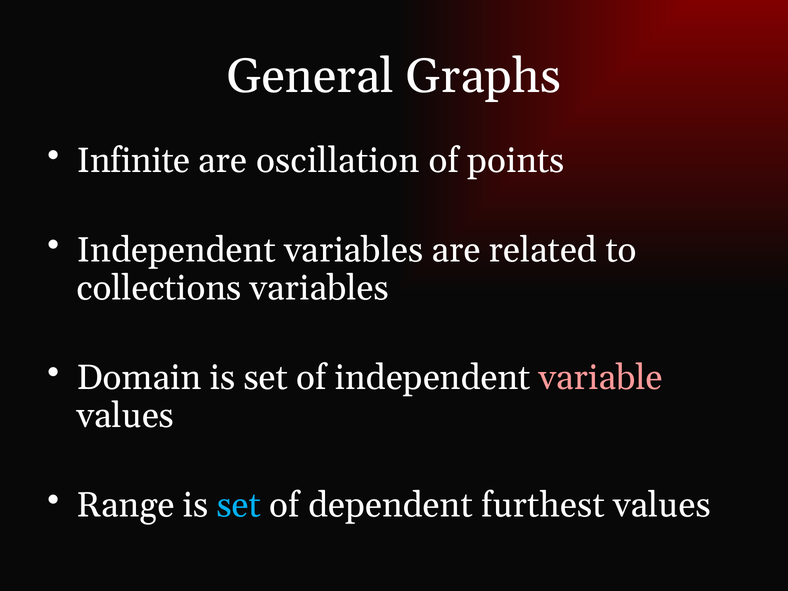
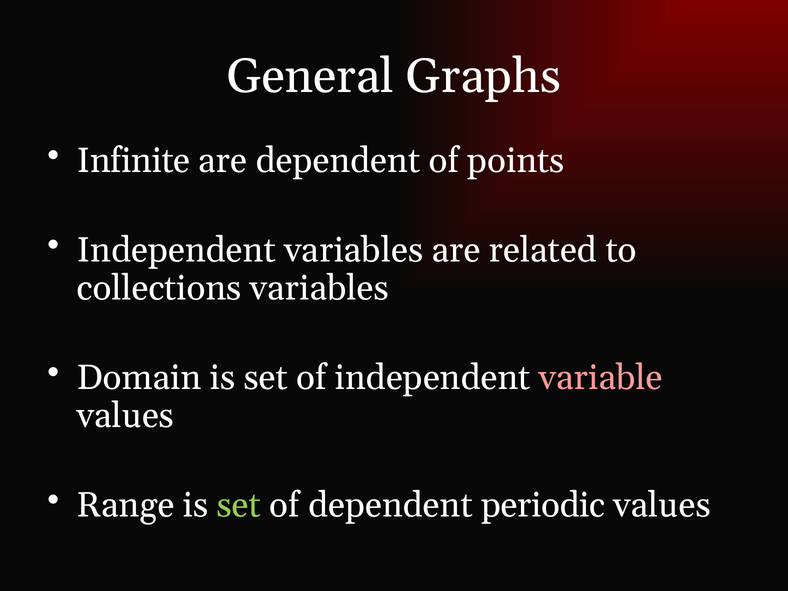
are oscillation: oscillation -> dependent
set at (239, 505) colour: light blue -> light green
furthest: furthest -> periodic
